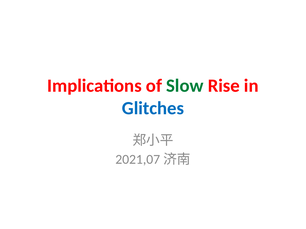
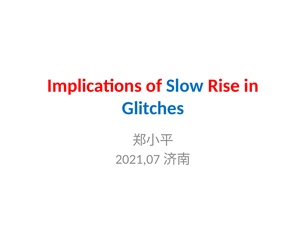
Slow colour: green -> blue
